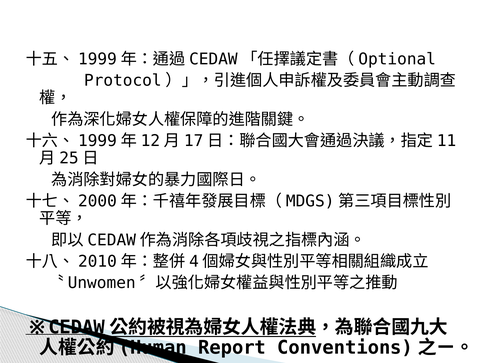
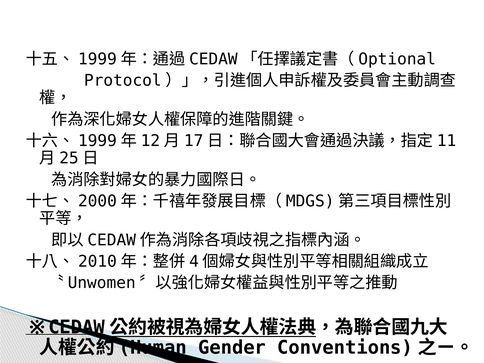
Report: Report -> Gender
